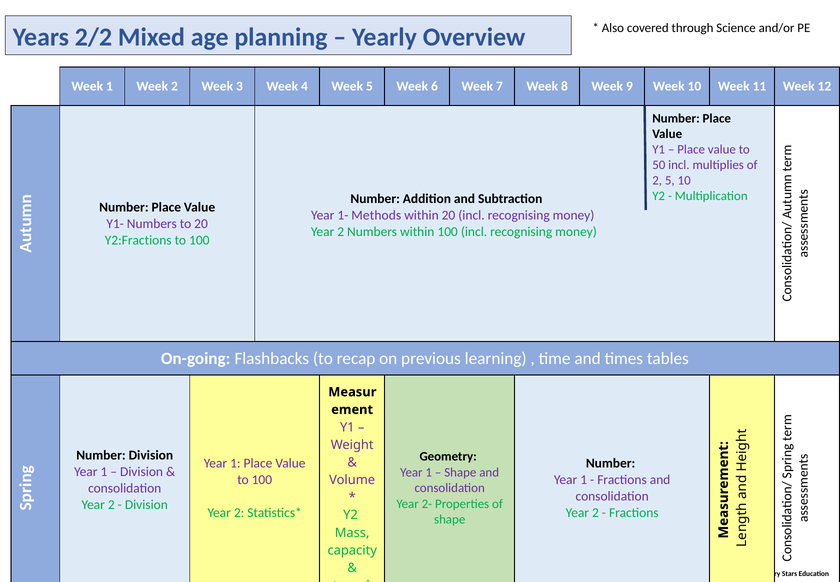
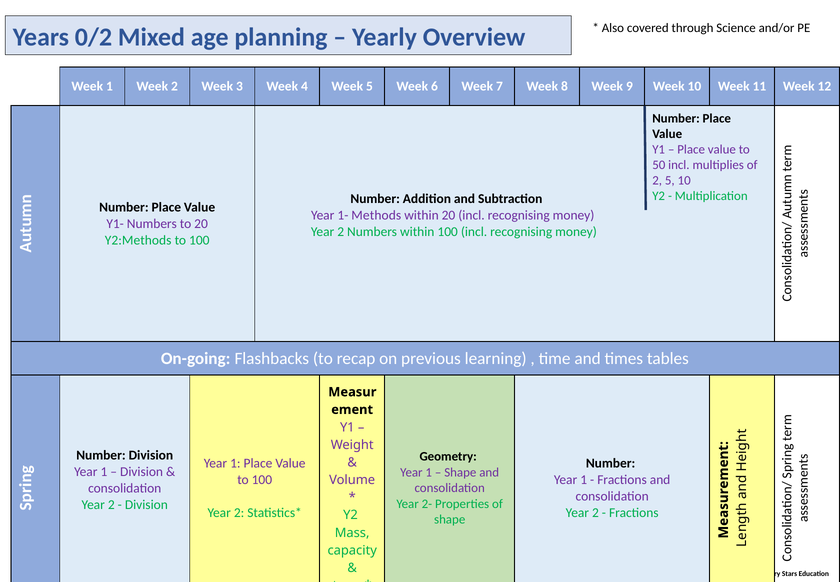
2/2: 2/2 -> 0/2
Y2:Fractions: Y2:Fractions -> Y2:Methods
